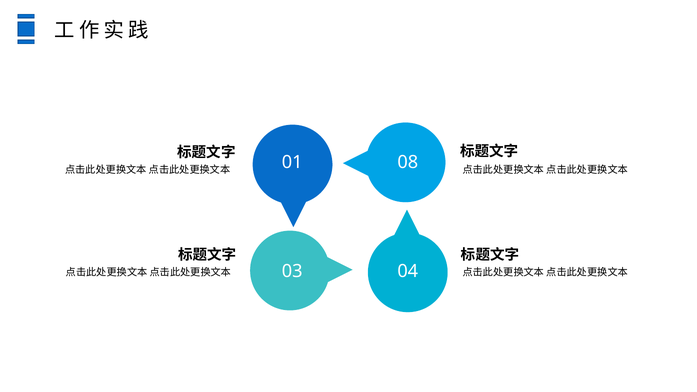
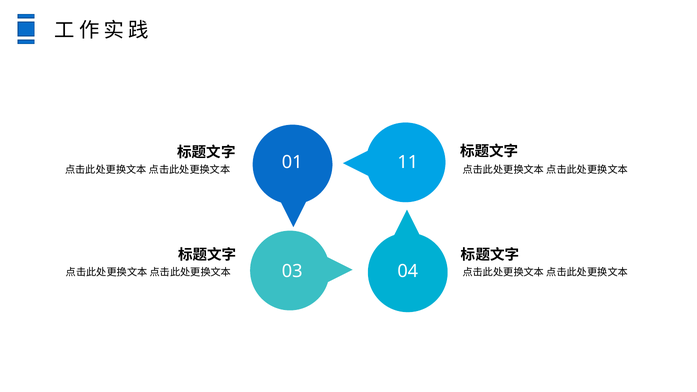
08: 08 -> 11
